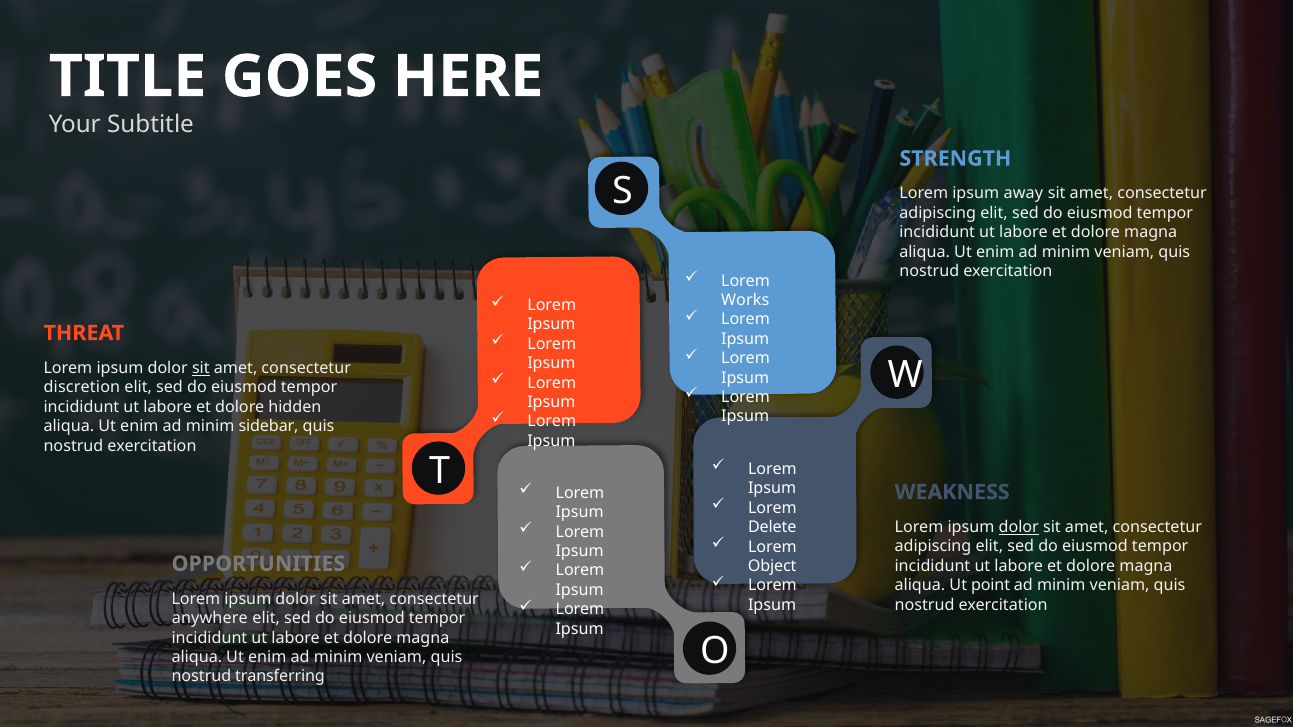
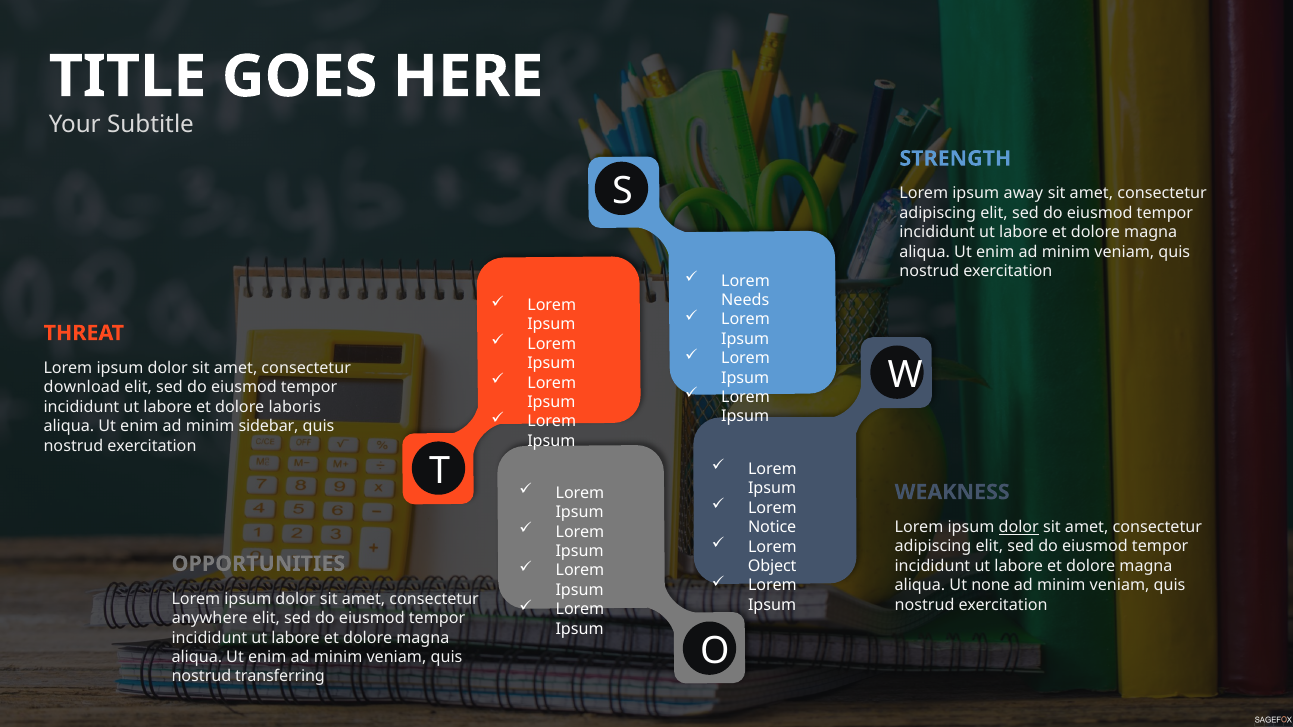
Works: Works -> Needs
sit at (201, 368) underline: present -> none
discretion: discretion -> download
hidden: hidden -> laboris
Delete: Delete -> Notice
point: point -> none
